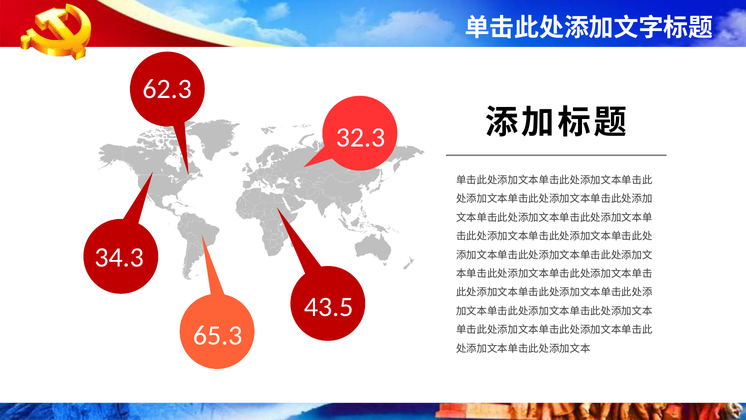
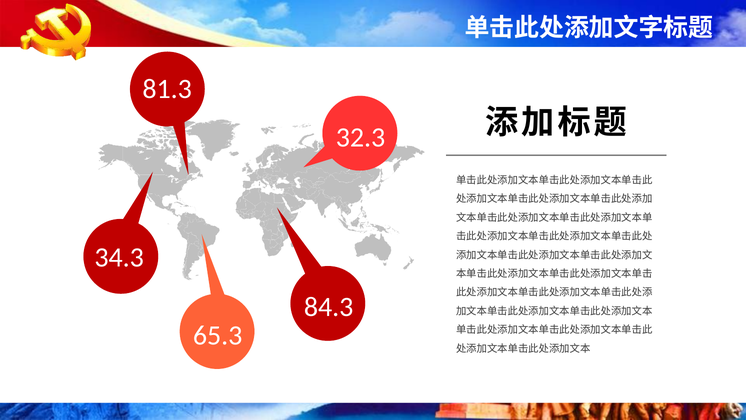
62.3: 62.3 -> 81.3
43.5: 43.5 -> 84.3
